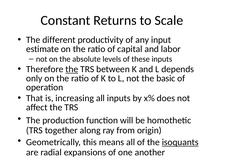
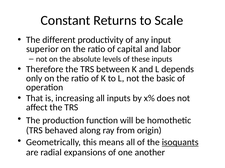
estimate: estimate -> superior
the at (72, 70) underline: present -> none
together: together -> behaved
